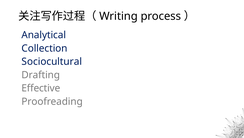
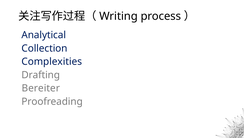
Sociocultural: Sociocultural -> Complexities
Effective: Effective -> Bereiter
